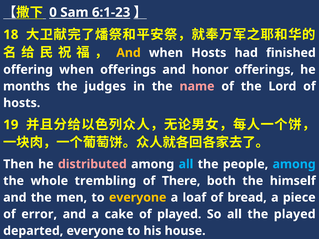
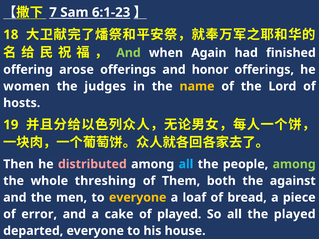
0: 0 -> 7
And at (128, 53) colour: yellow -> light green
when Hosts: Hosts -> Again
offering when: when -> arose
months: months -> women
name colour: pink -> yellow
among at (294, 164) colour: light blue -> light green
trembling: trembling -> threshing
There: There -> Them
himself: himself -> against
